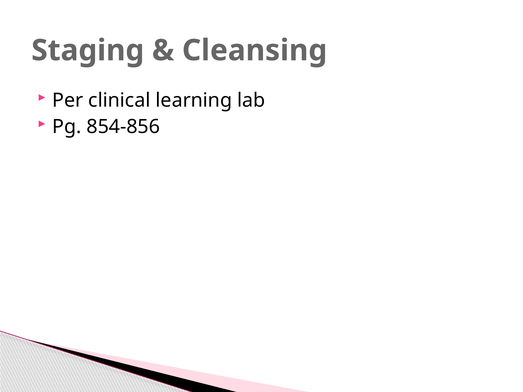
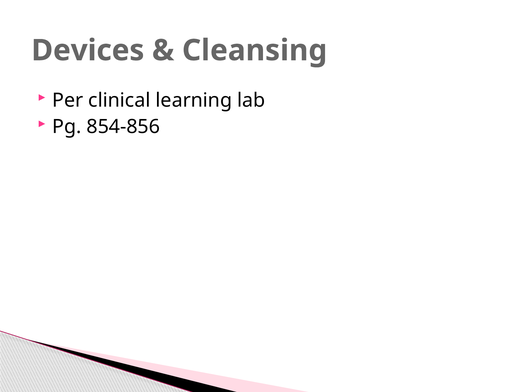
Staging: Staging -> Devices
